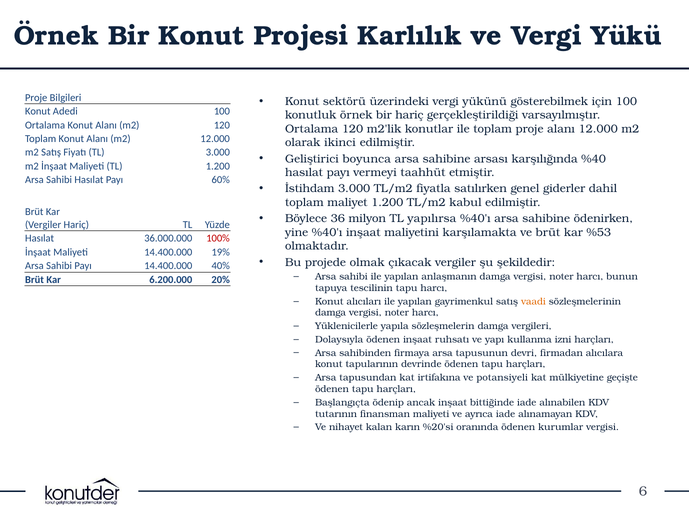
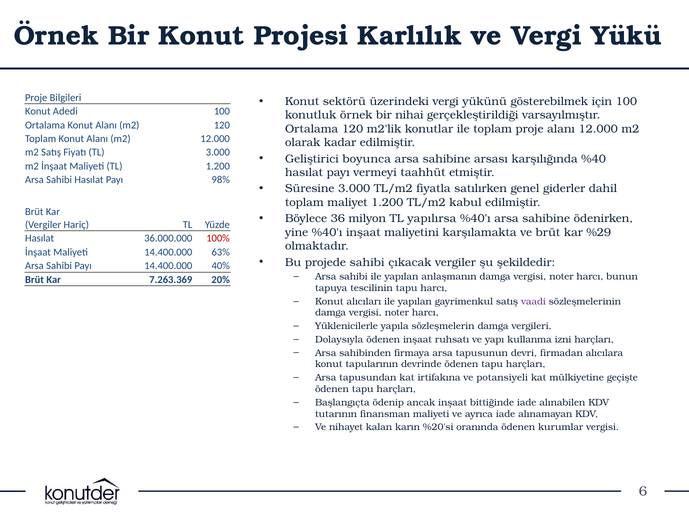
bir hariç: hariç -> nihai
ikinci: ikinci -> kadar
60%: 60% -> 98%
İstihdam: İstihdam -> Süresine
%53: %53 -> %29
19%: 19% -> 63%
projede olmak: olmak -> sahibi
6.200.000: 6.200.000 -> 7.263.369
vaadi colour: orange -> purple
